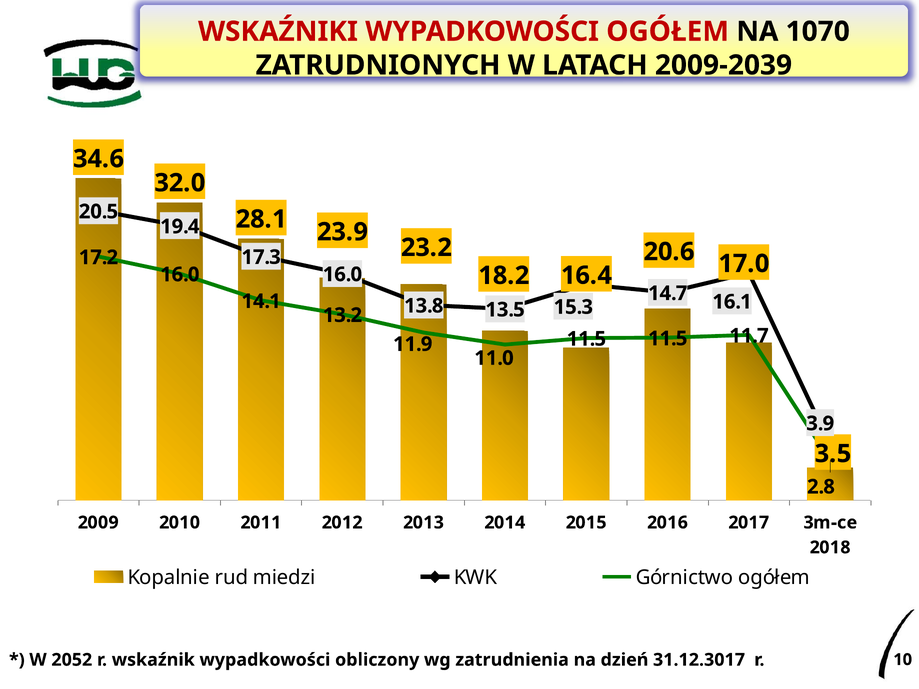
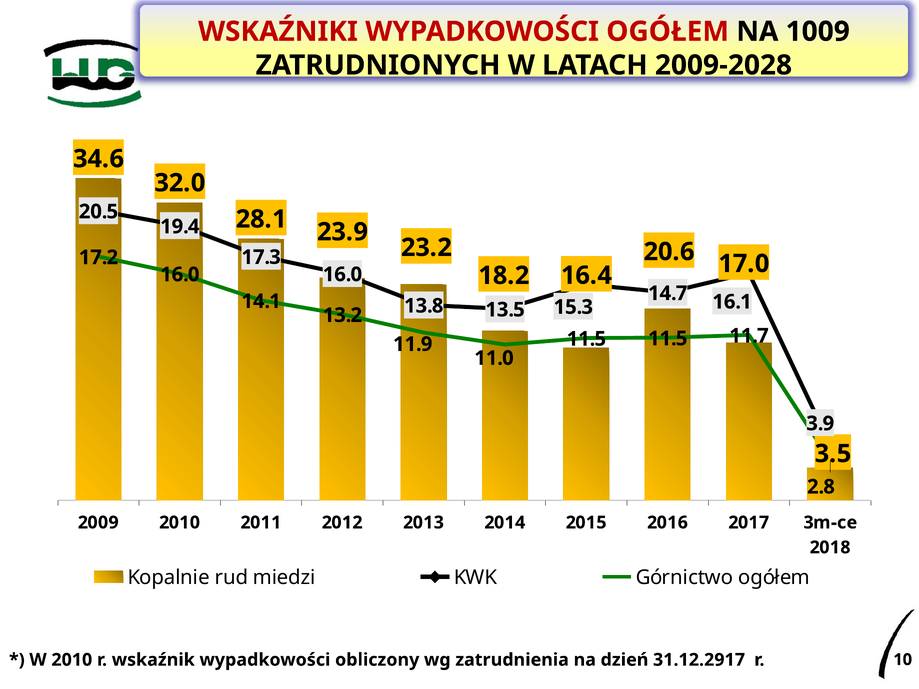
1070: 1070 -> 1009
2009-2039: 2009-2039 -> 2009-2028
W 2052: 2052 -> 2010
31.12.3017: 31.12.3017 -> 31.12.2917
